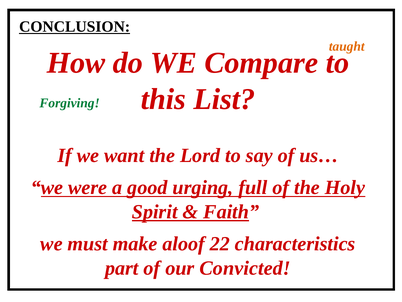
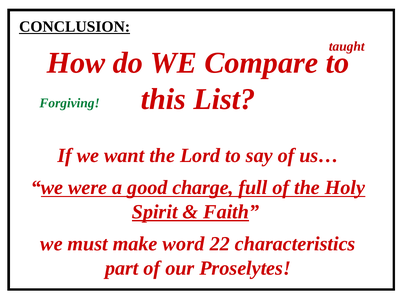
taught at (347, 46) colour: orange -> red
urging: urging -> charge
aloof: aloof -> word
our Convicted: Convicted -> Proselytes
